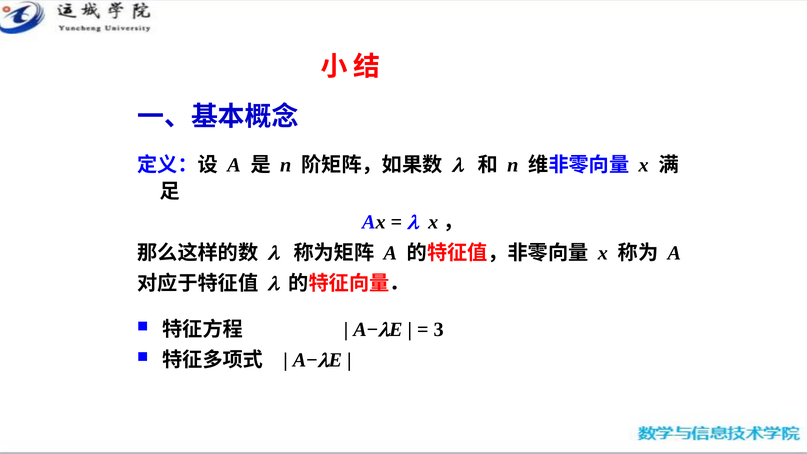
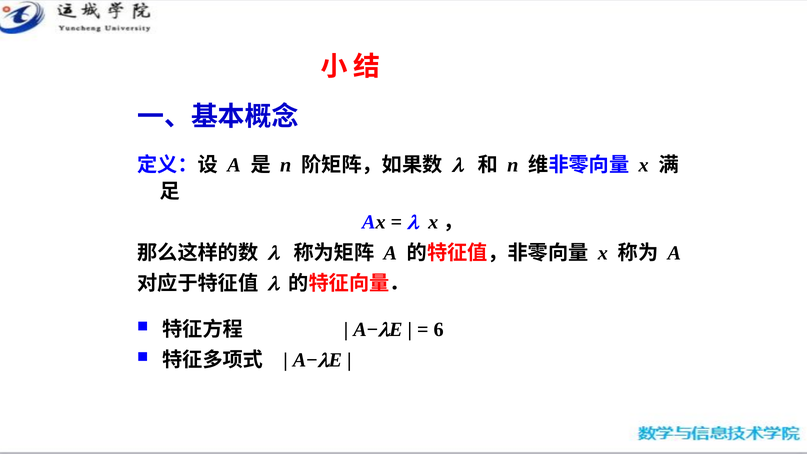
3: 3 -> 6
